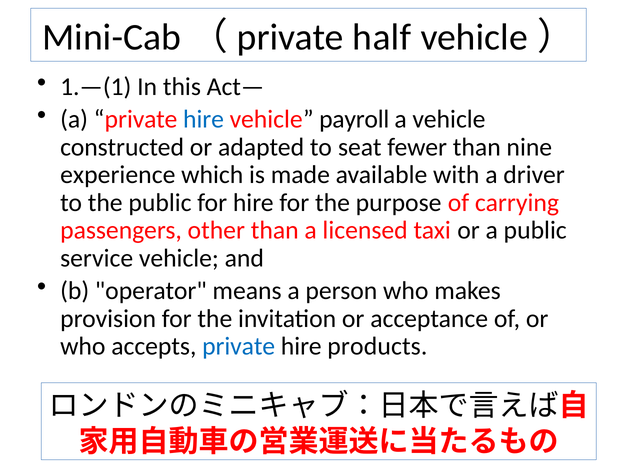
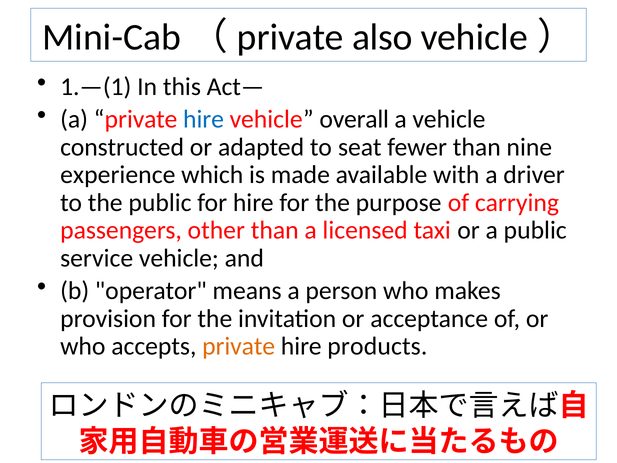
half: half -> also
payroll: payroll -> overall
private at (239, 346) colour: blue -> orange
